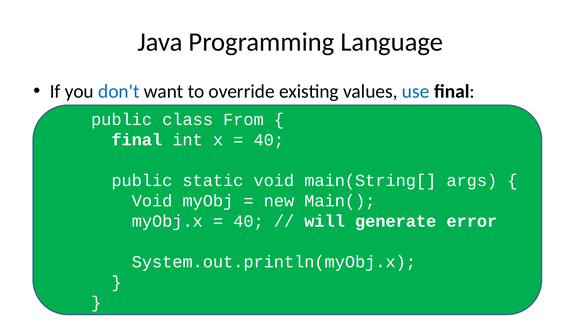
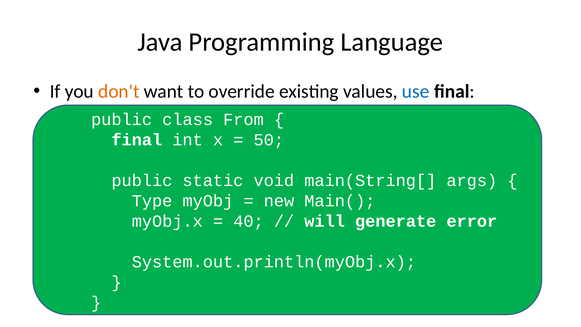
don't colour: blue -> orange
40 at (269, 140): 40 -> 50
Void at (152, 201): Void -> Type
